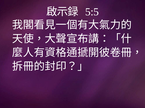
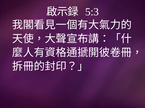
5:5: 5:5 -> 5:3
